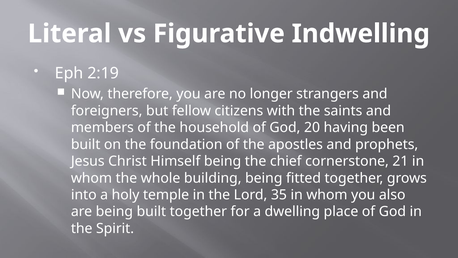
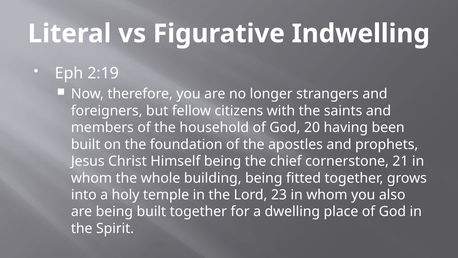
35: 35 -> 23
